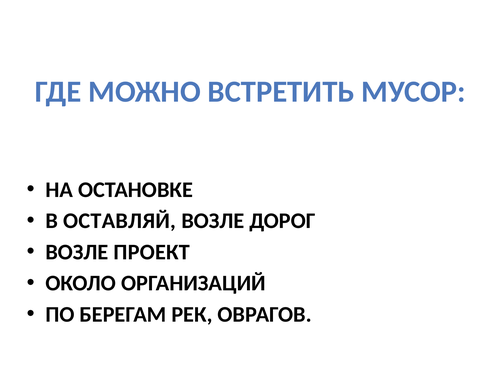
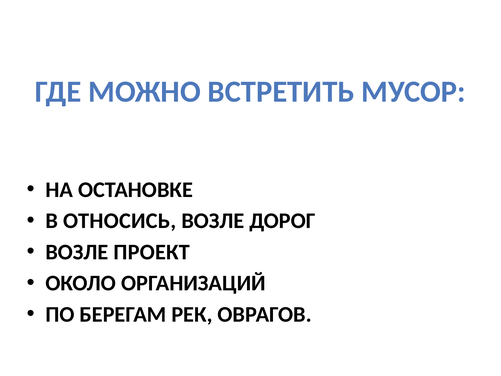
ОСТАВЛЯЙ: ОСТАВЛЯЙ -> ОТНОСИСЬ
